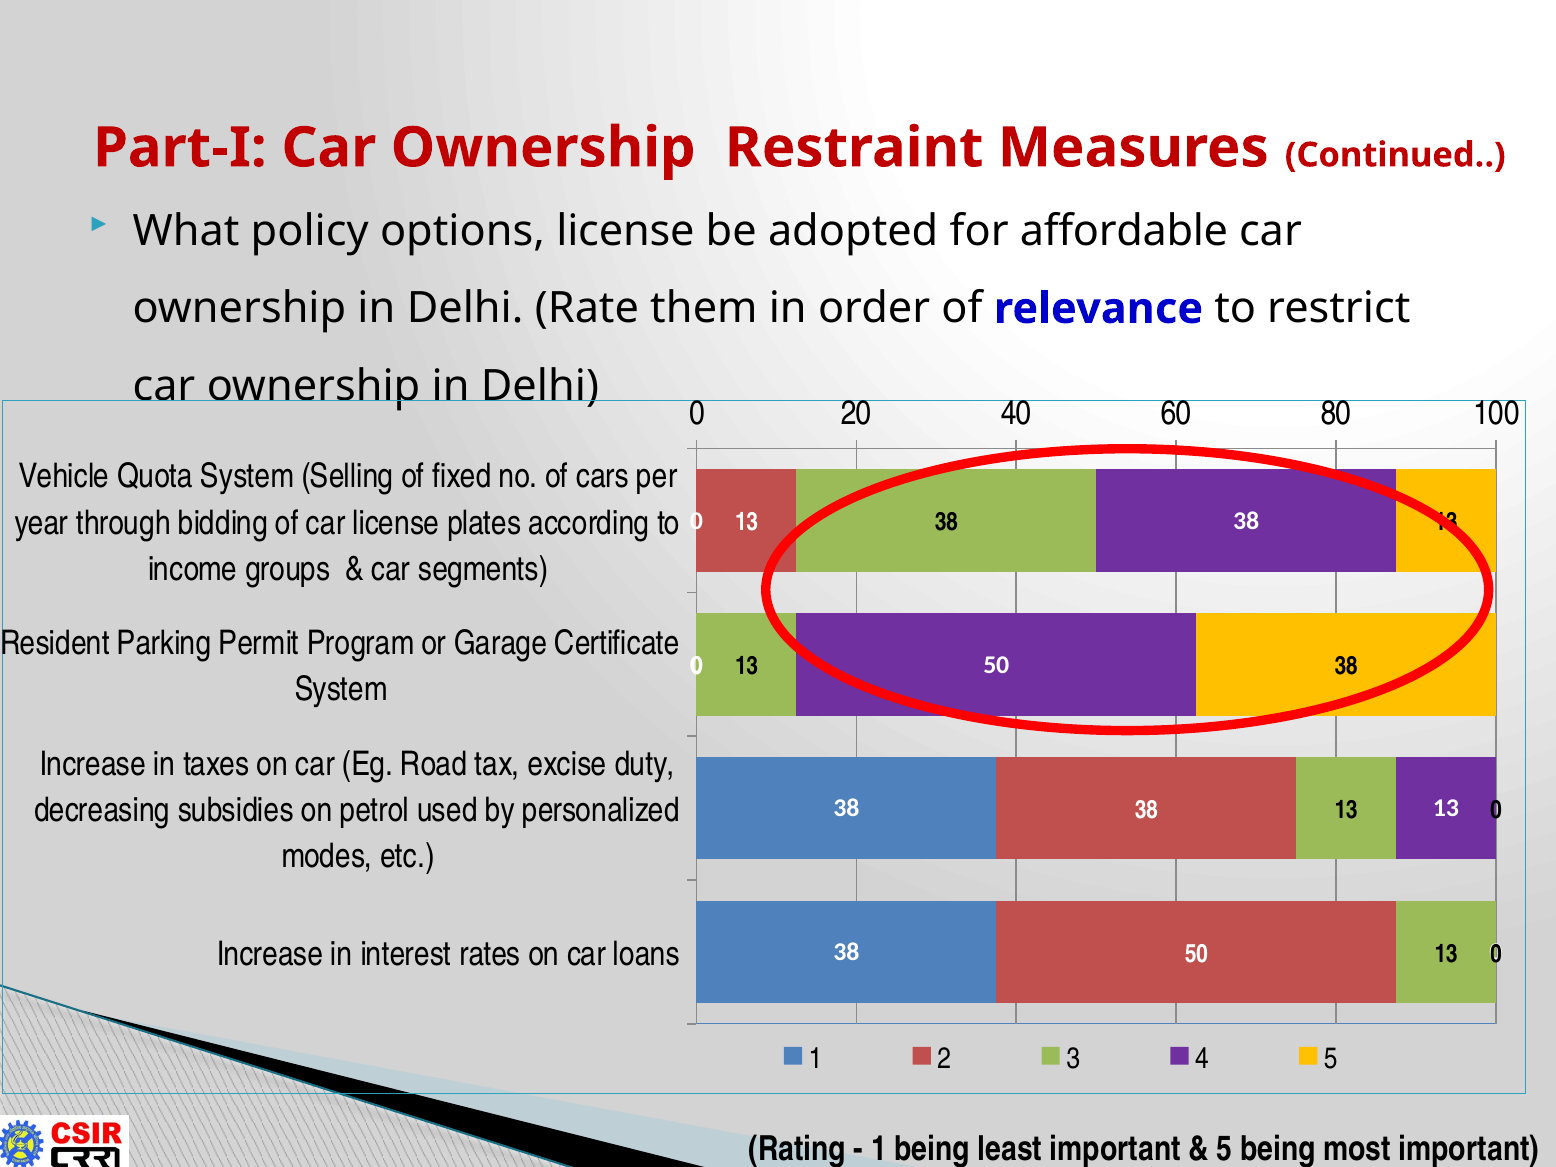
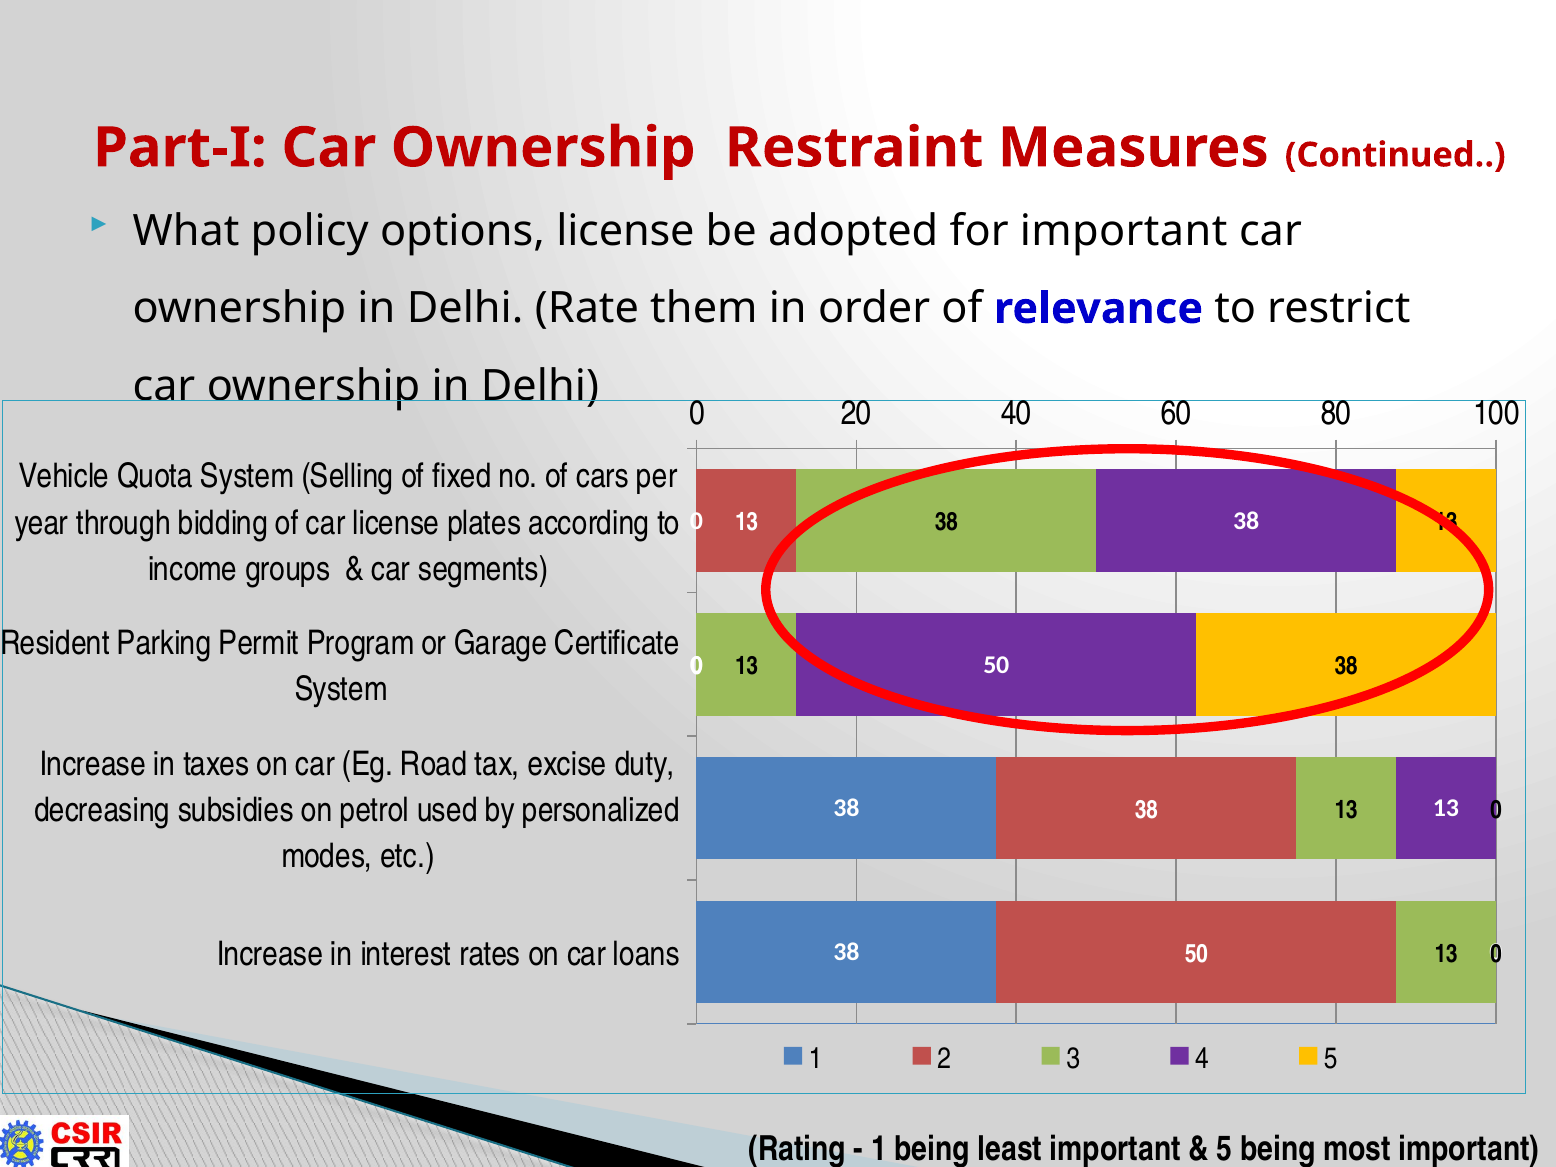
for affordable: affordable -> important
